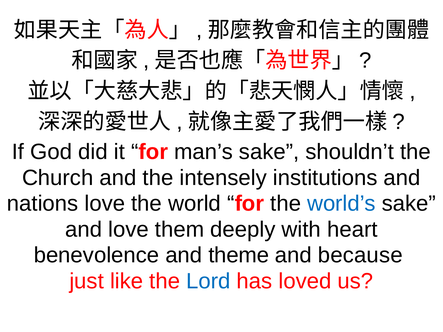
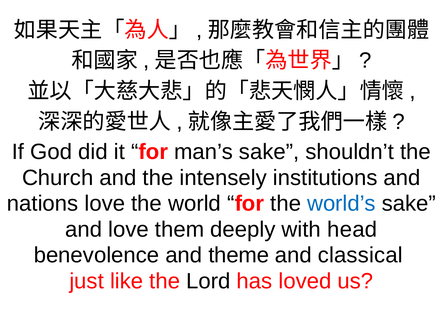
heart: heart -> head
because: because -> classical
Lord colour: blue -> black
